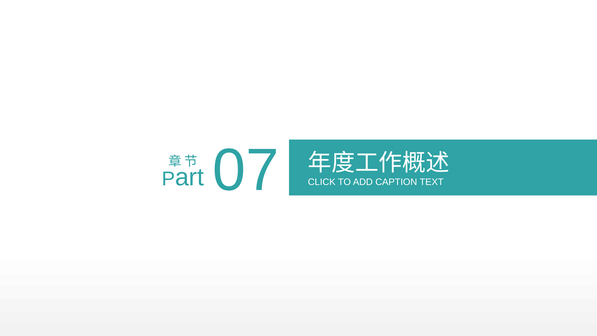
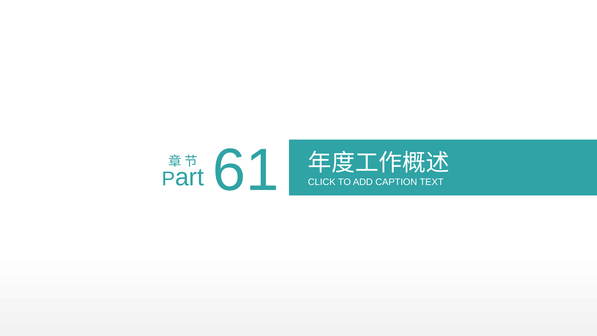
07: 07 -> 61
